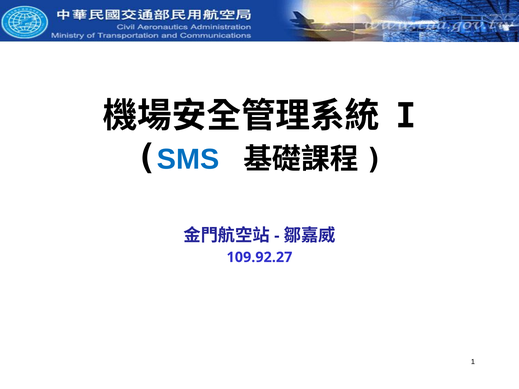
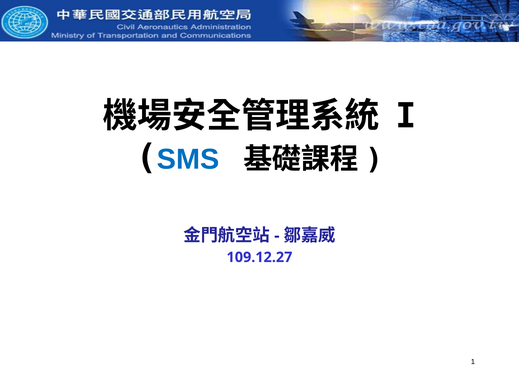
109.92.27: 109.92.27 -> 109.12.27
